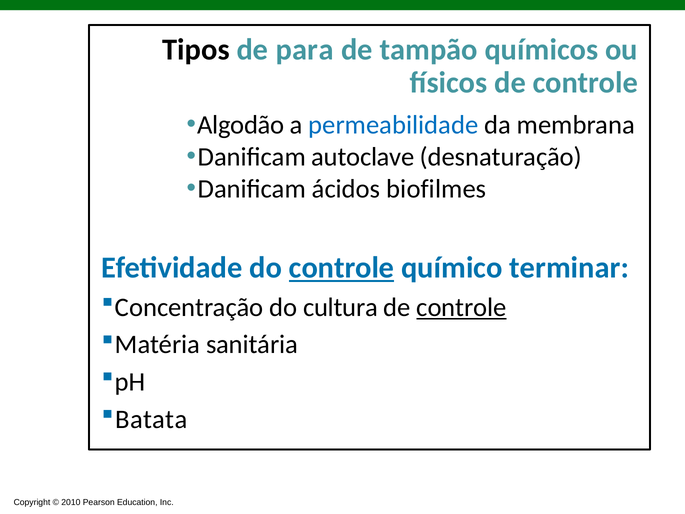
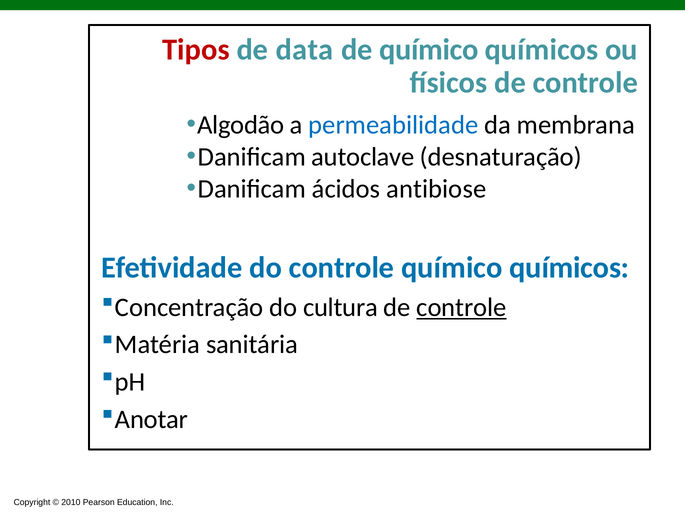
Tipos colour: black -> red
para: para -> data
de tampão: tampão -> químico
biofilmes: biofilmes -> antibiose
controle at (342, 268) underline: present -> none
terminar at (569, 268): terminar -> químicos
Batata: Batata -> Anotar
